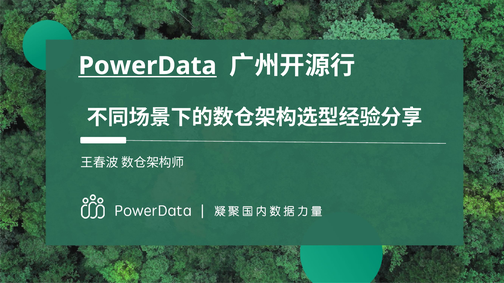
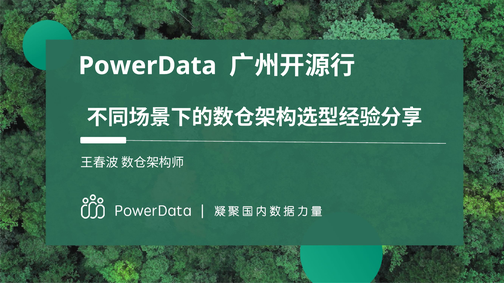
PowerData underline: present -> none
